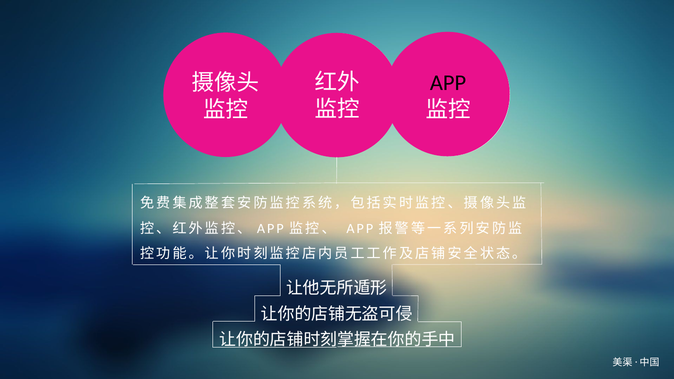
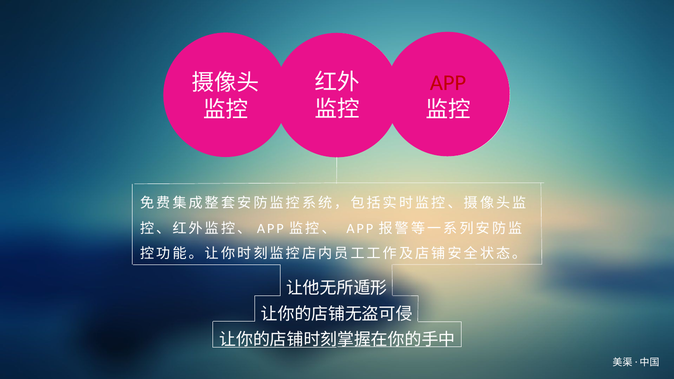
APP at (448, 83) colour: black -> red
